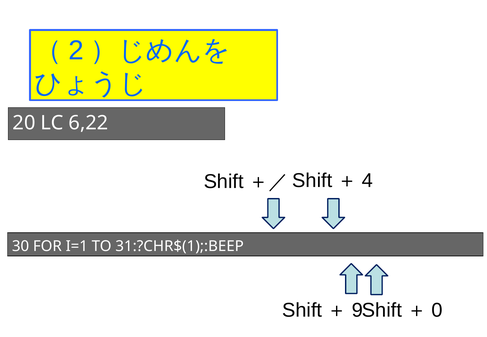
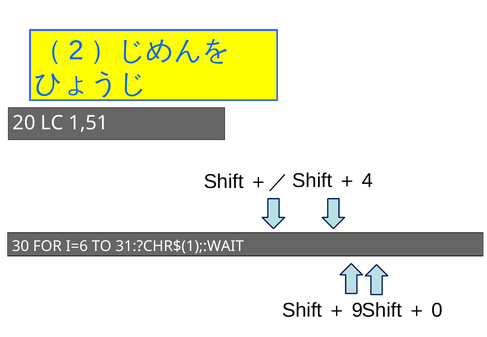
6,22: 6,22 -> 1,51
I=1: I=1 -> I=6
31:?CHR$(1);:BEEP: 31:?CHR$(1);:BEEP -> 31:?CHR$(1);:WAIT
